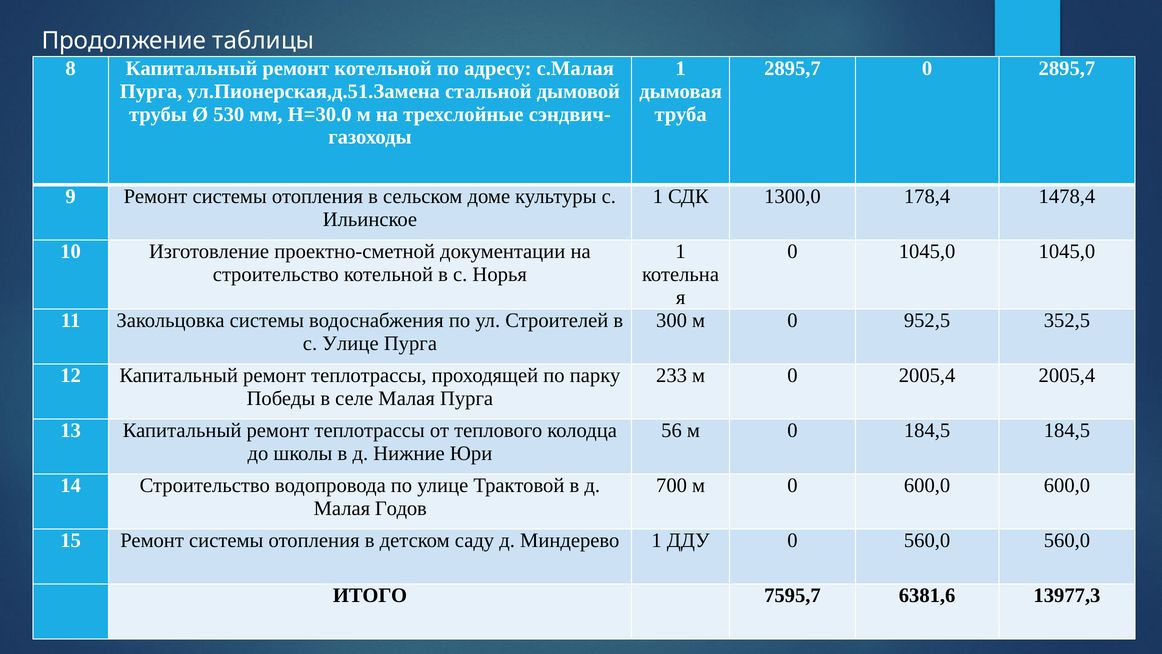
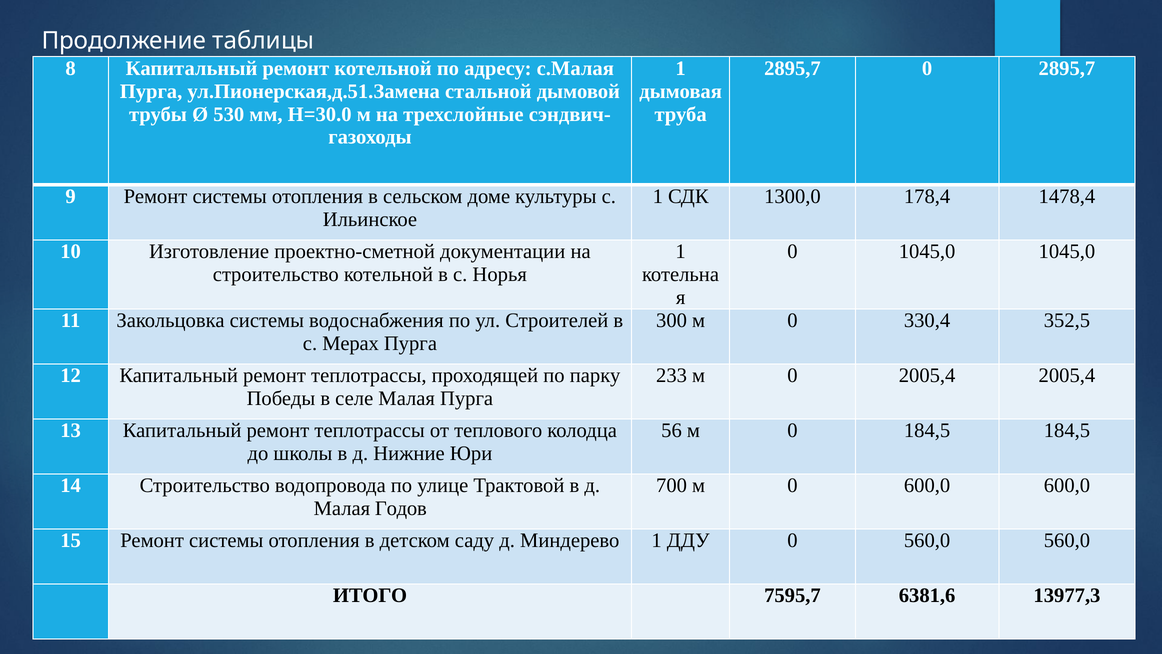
952,5: 952,5 -> 330,4
с Улице: Улице -> Мерах
